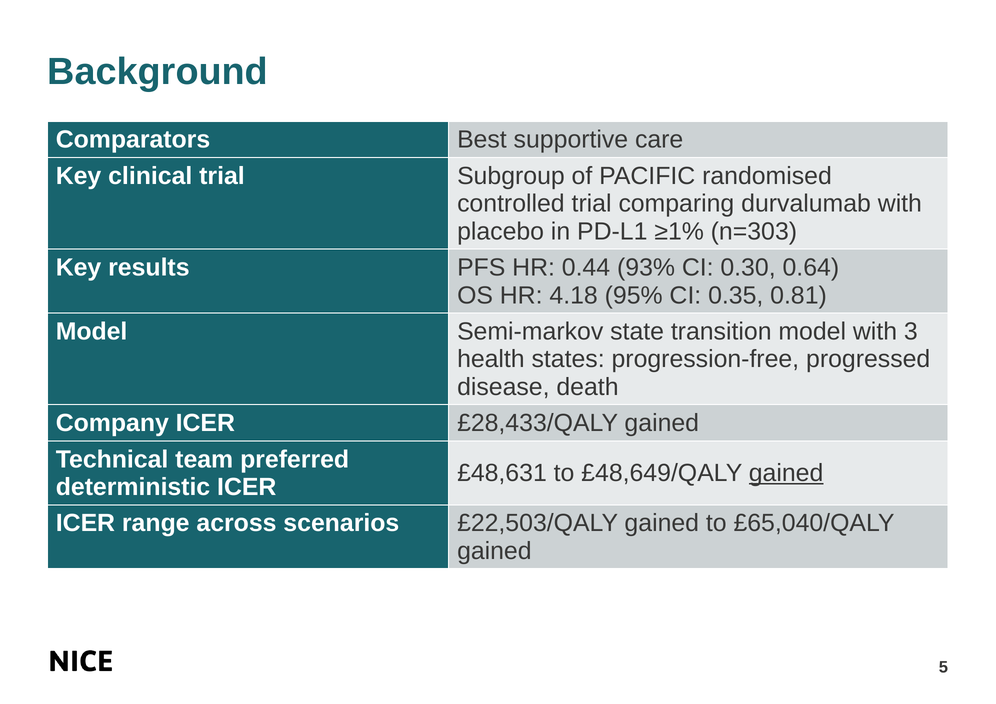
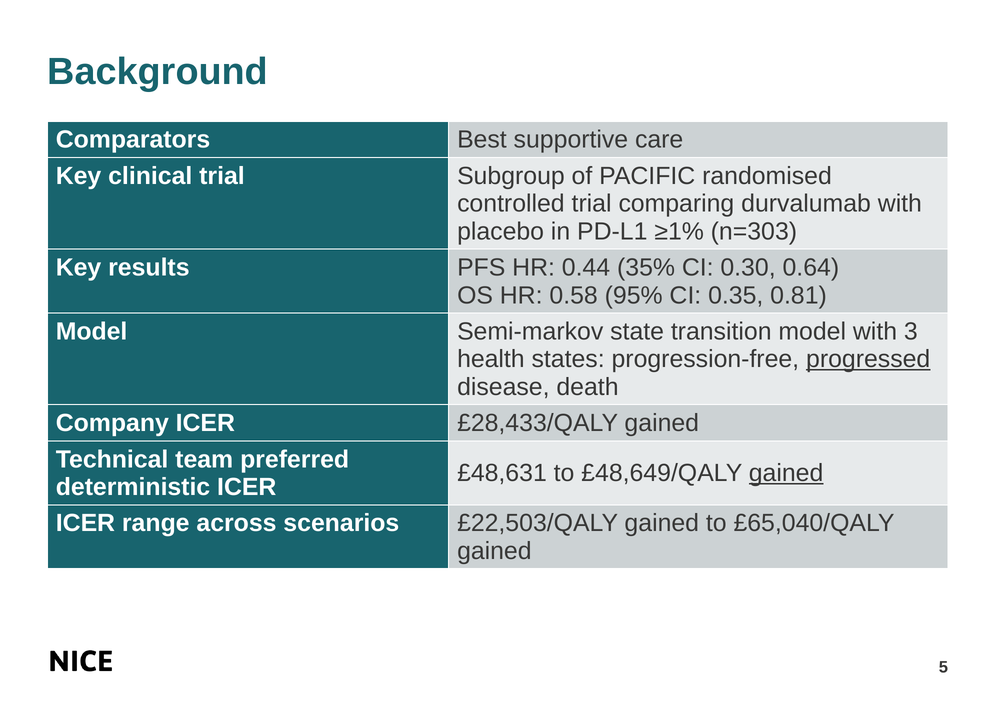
93%: 93% -> 35%
4.18: 4.18 -> 0.58
progressed underline: none -> present
